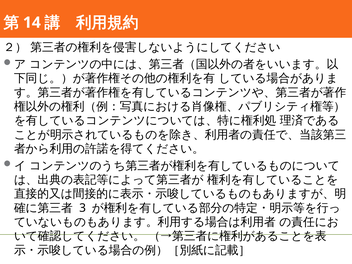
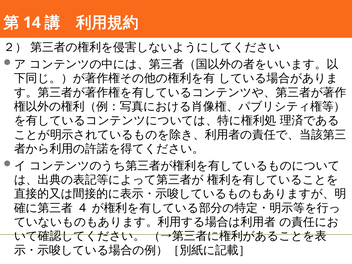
3: 3 -> 4
